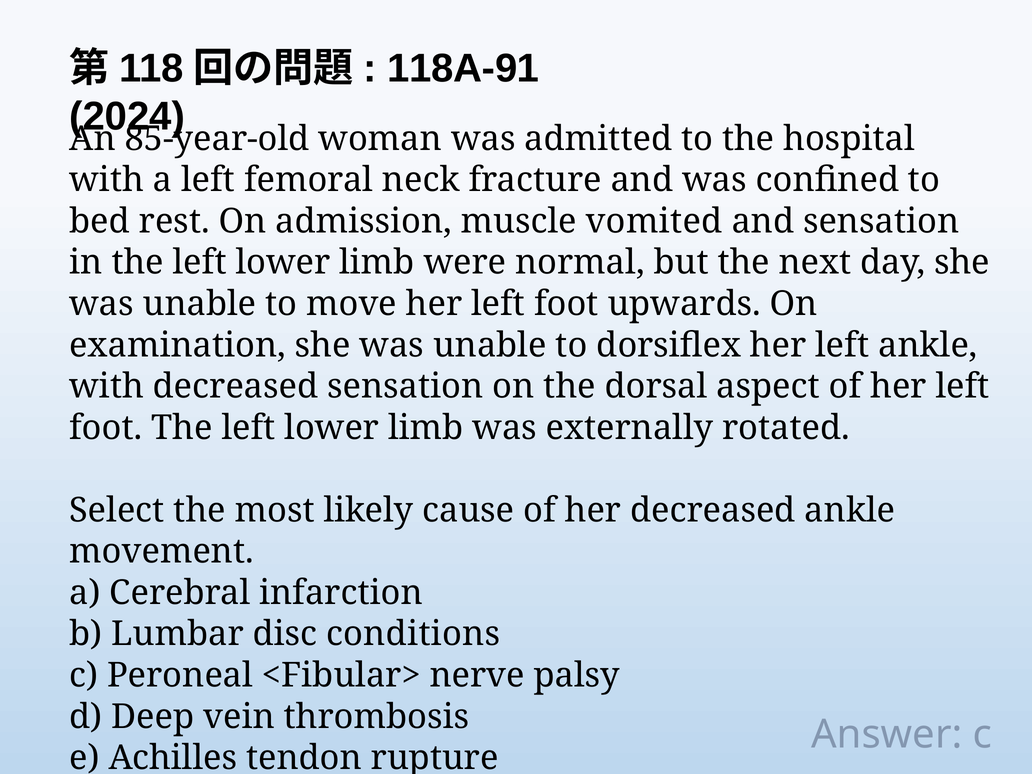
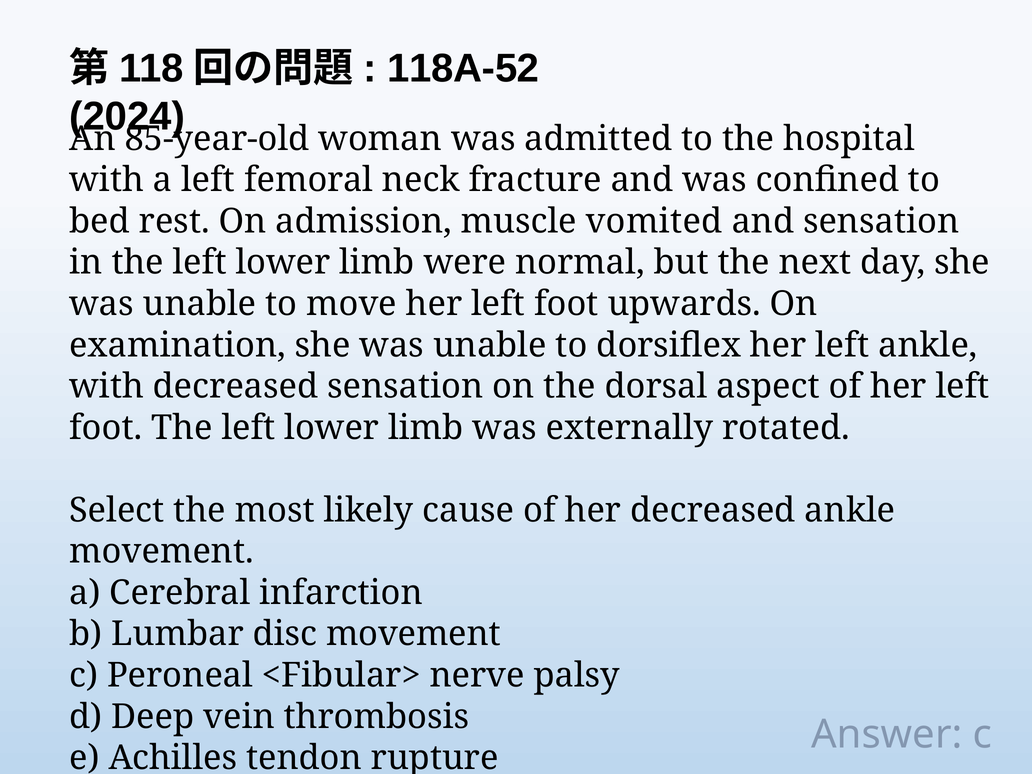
118A-91: 118A-91 -> 118A-52
disc conditions: conditions -> movement
